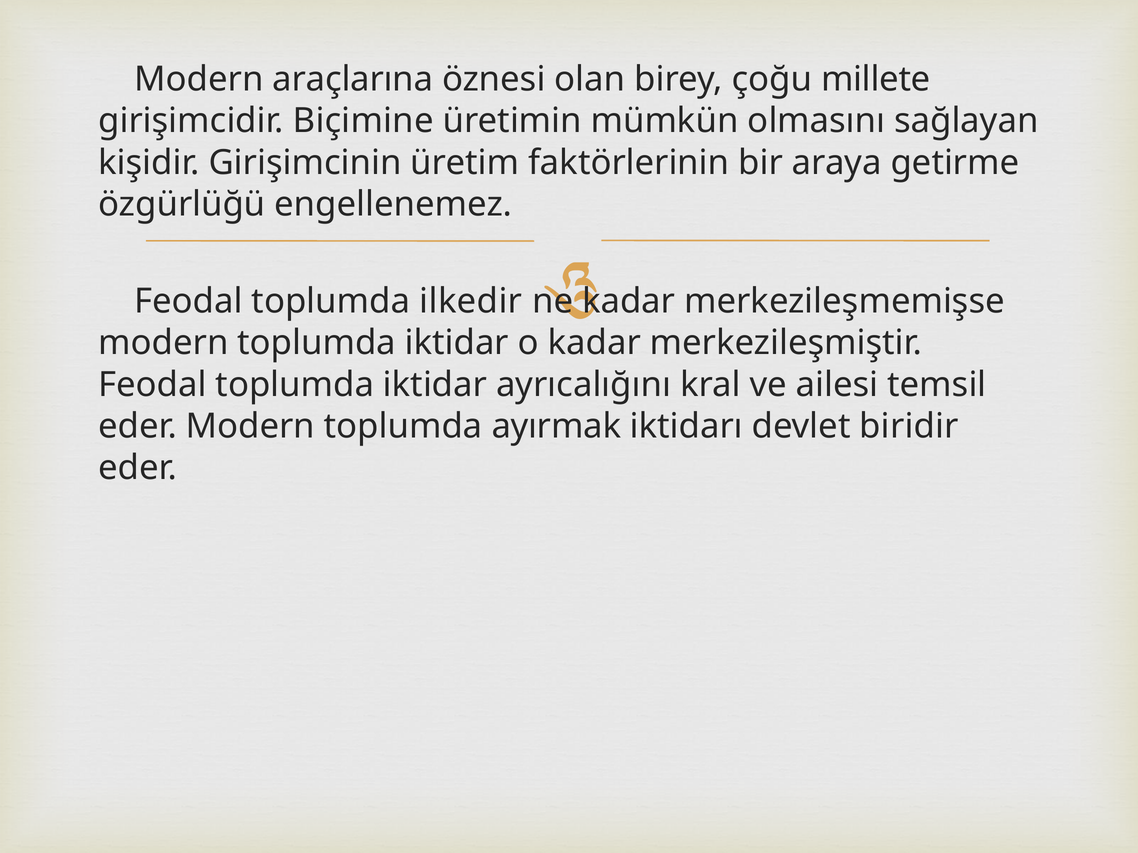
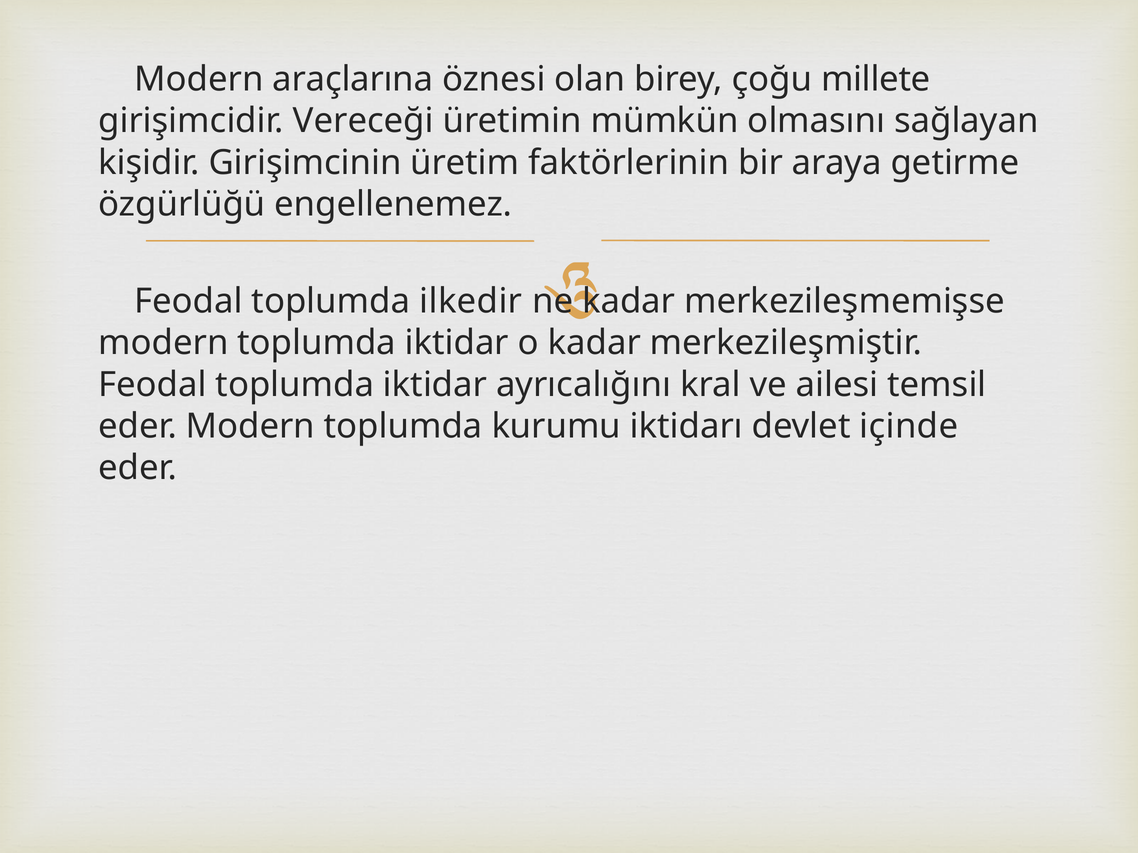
Biçimine: Biçimine -> Vereceği
ayırmak: ayırmak -> kurumu
biridir: biridir -> içinde
